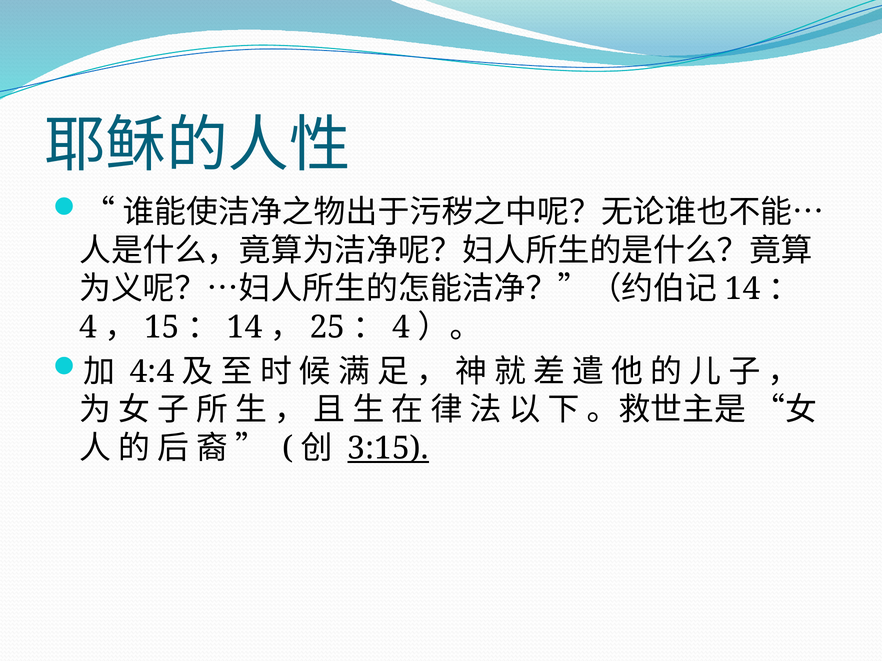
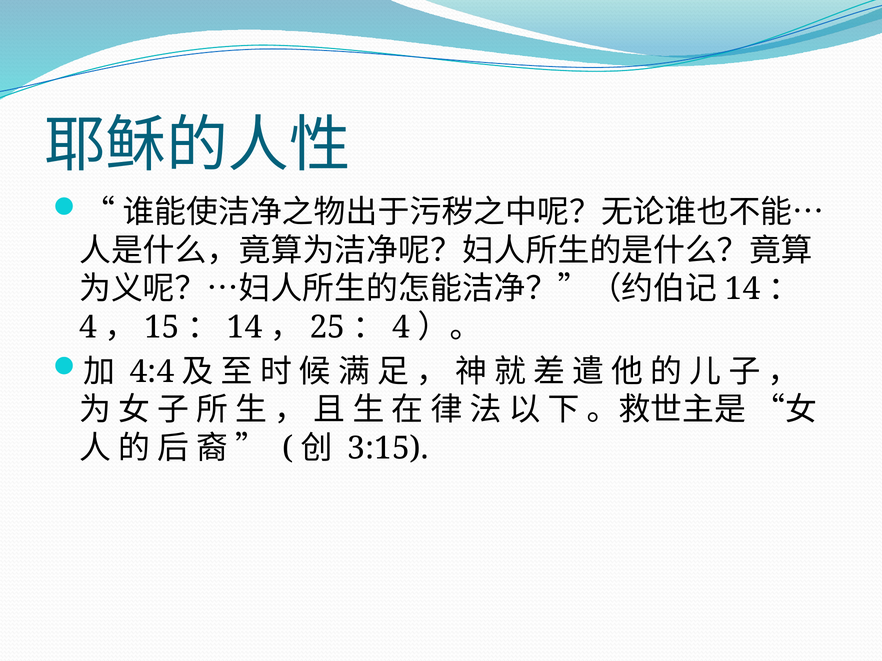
3:15 underline: present -> none
